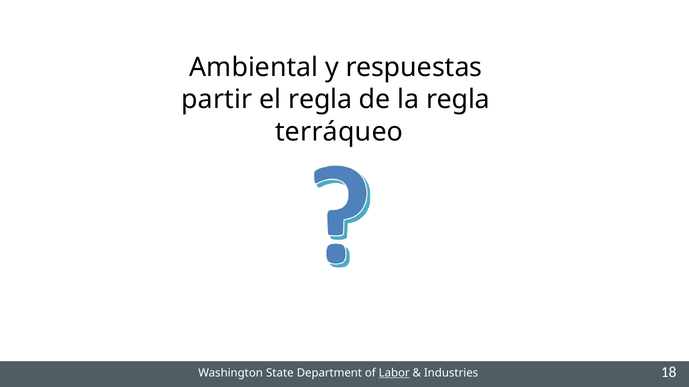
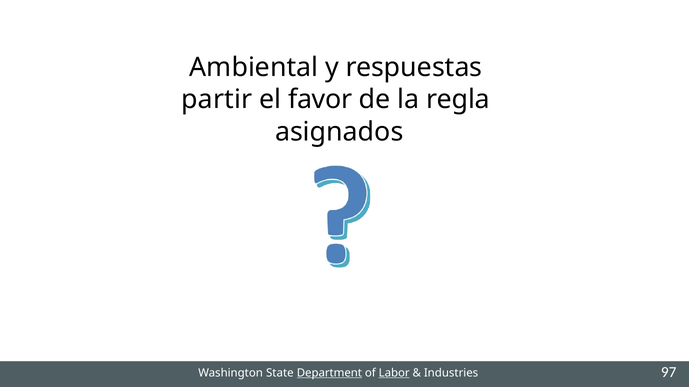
el regla: regla -> favor
terráqueo: terráqueo -> asignados
Department underline: none -> present
18: 18 -> 97
